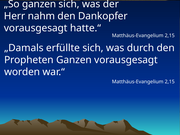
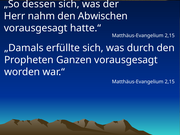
„So ganzen: ganzen -> dessen
Dankopfer: Dankopfer -> Abwischen
